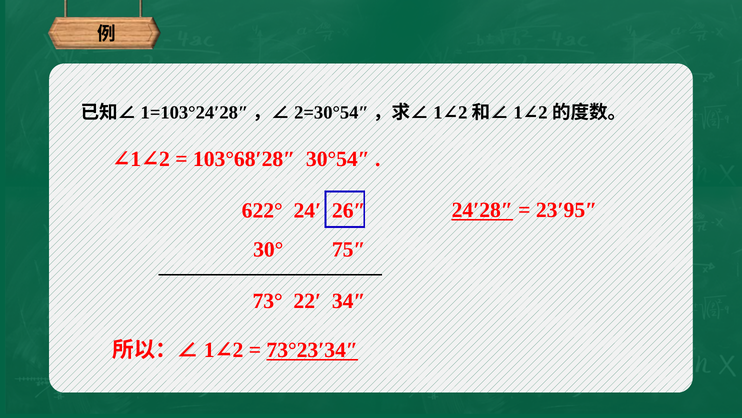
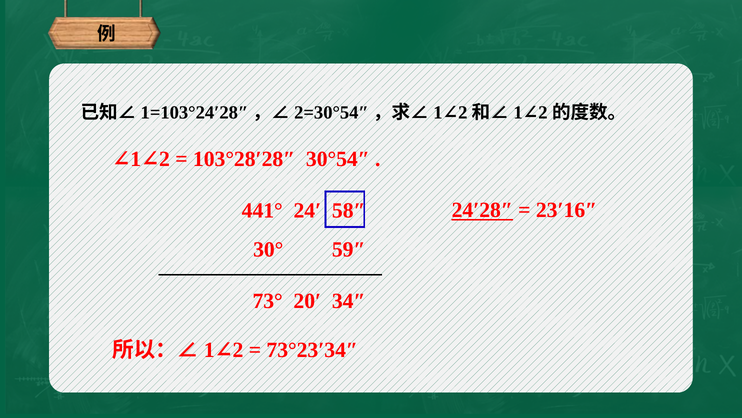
103°68′28″: 103°68′28″ -> 103°28′28″
23′95″: 23′95″ -> 23′16″
622°: 622° -> 441°
26″: 26″ -> 58″
75″: 75″ -> 59″
22′: 22′ -> 20′
73°23′34″ underline: present -> none
